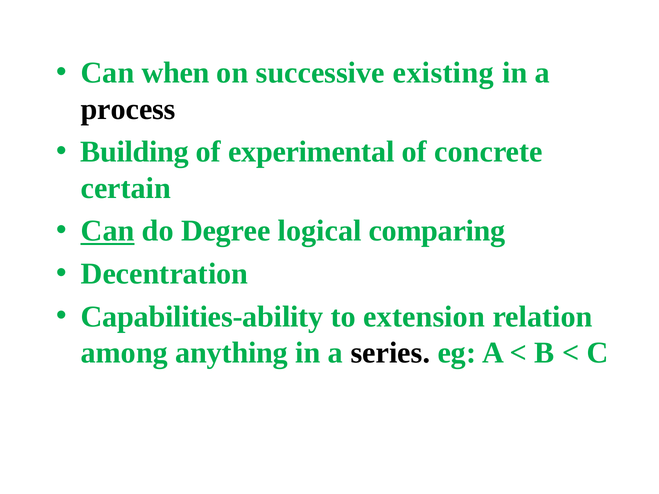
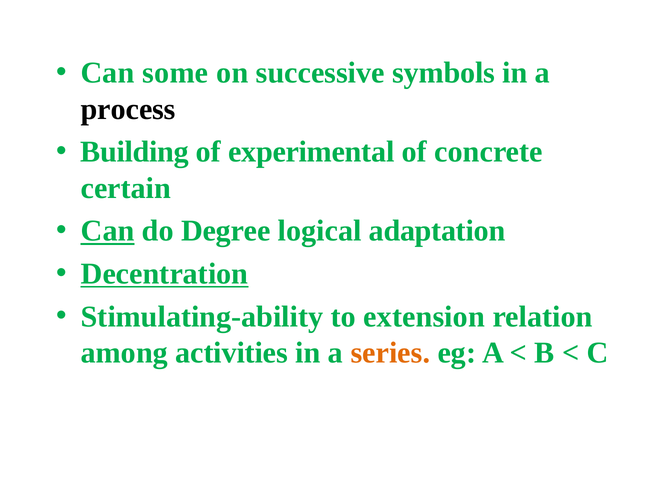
when: when -> some
existing: existing -> symbols
comparing: comparing -> adaptation
Decentration underline: none -> present
Capabilities-ability: Capabilities-ability -> Stimulating-ability
anything: anything -> activities
series colour: black -> orange
